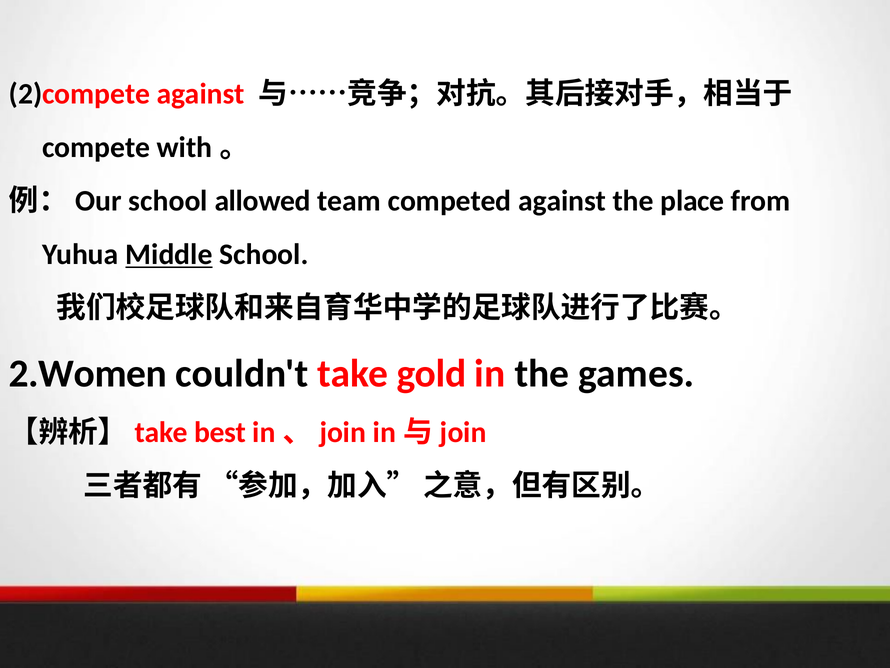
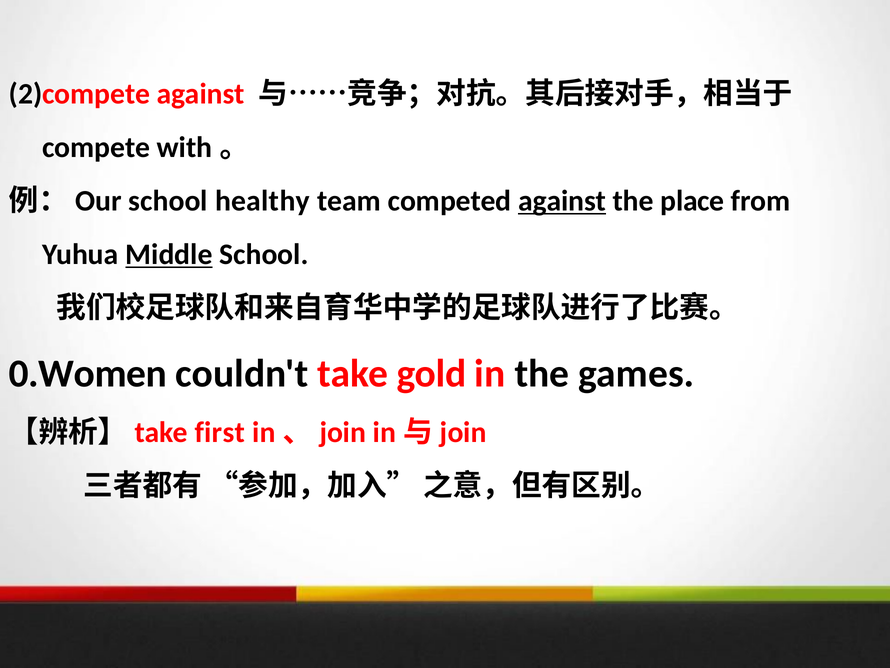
allowed: allowed -> healthy
against at (562, 201) underline: none -> present
2.Women: 2.Women -> 0.Women
best: best -> first
